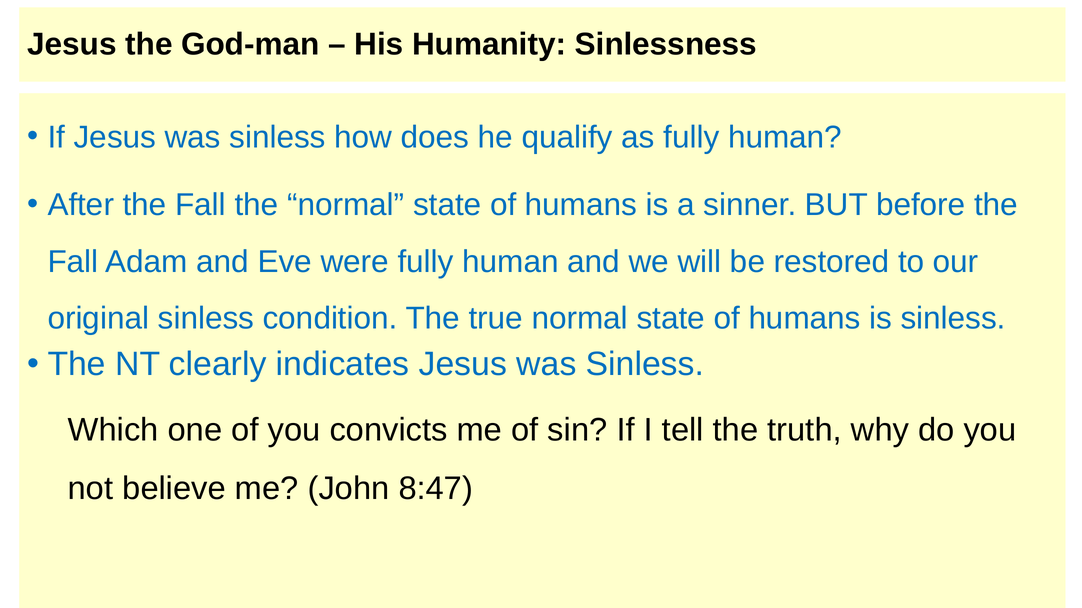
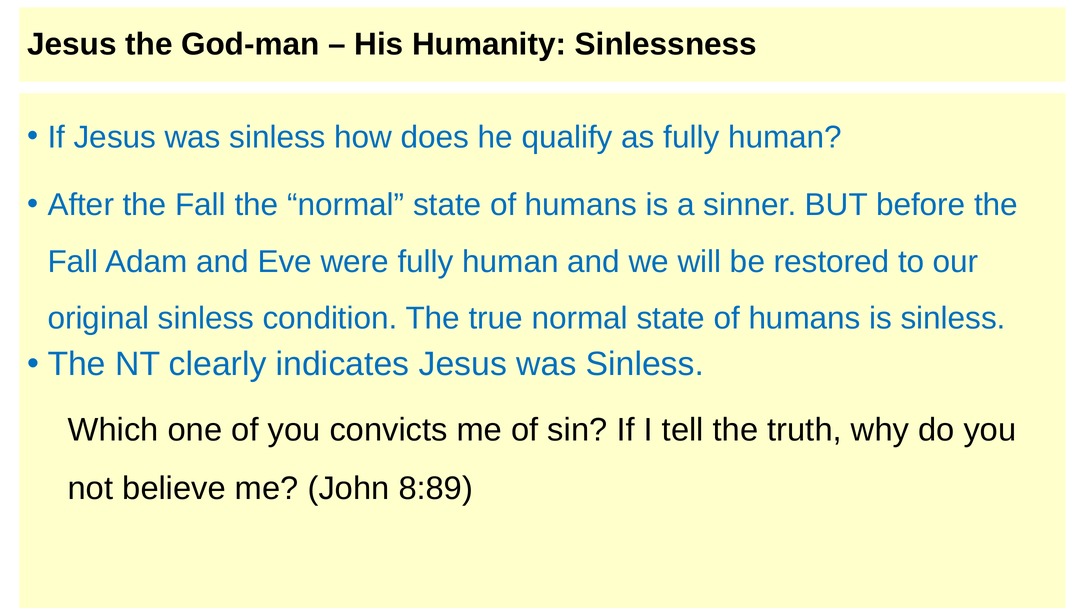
8:47: 8:47 -> 8:89
